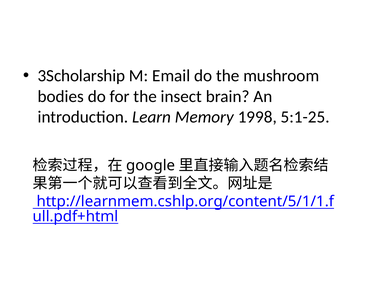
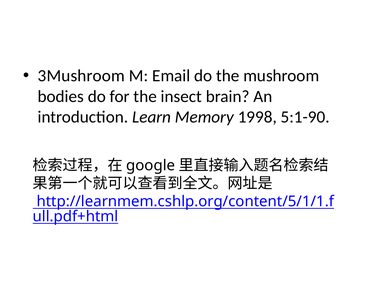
3Scholarship: 3Scholarship -> 3Mushroom
5:1-25: 5:1-25 -> 5:1-90
